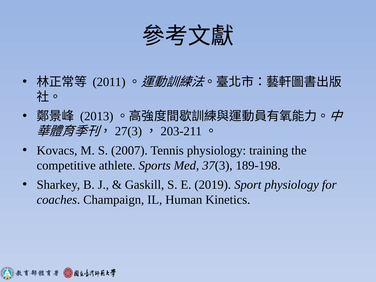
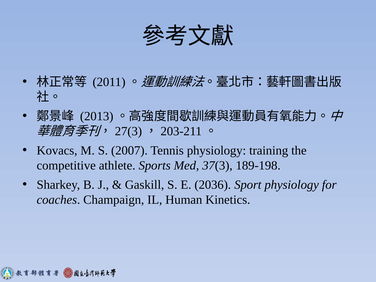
2019: 2019 -> 2036
